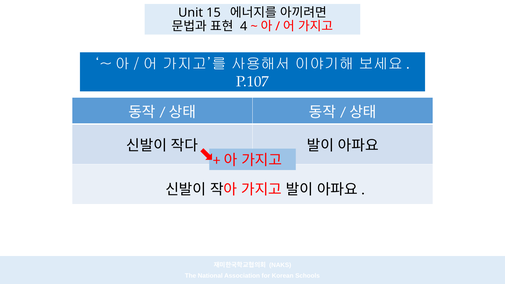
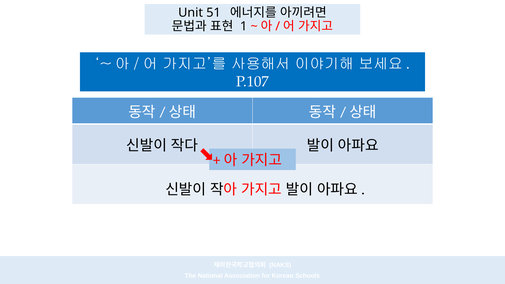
15: 15 -> 51
4: 4 -> 1
